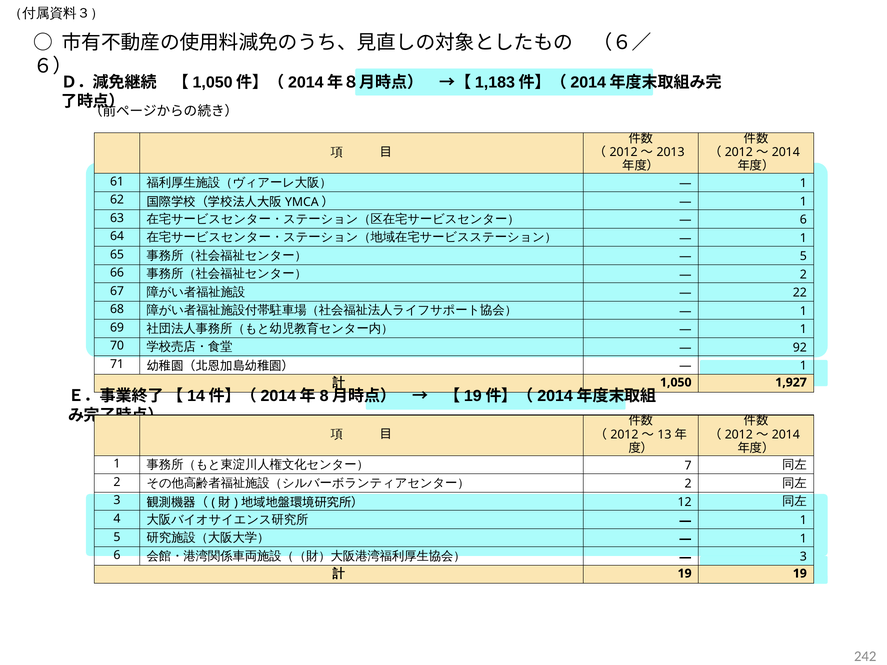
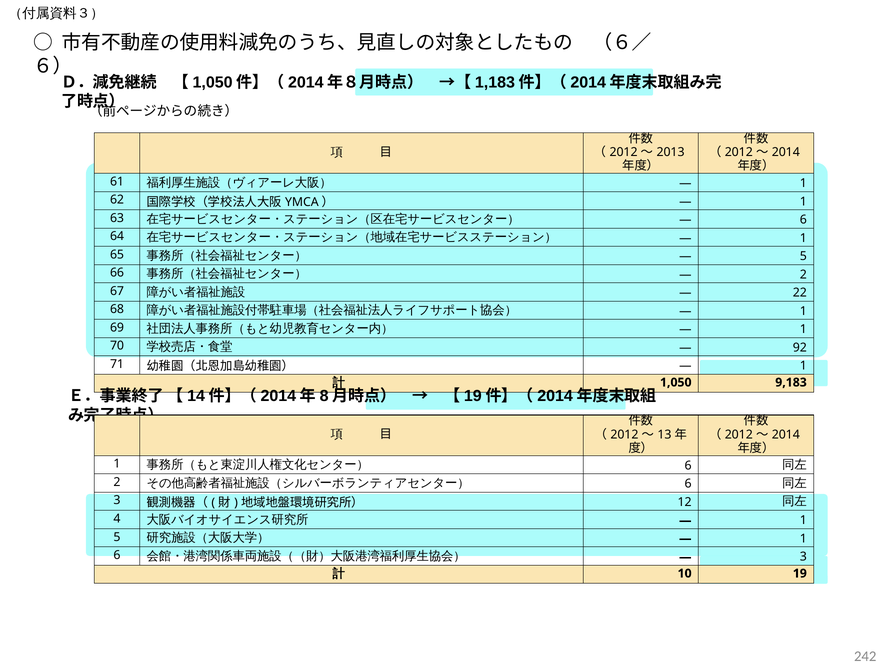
1,927: 1,927 -> 9,183
7 at (688, 466): 7 -> 6
2 at (688, 484): 2 -> 6
19 at (685, 574): 19 -> 10
